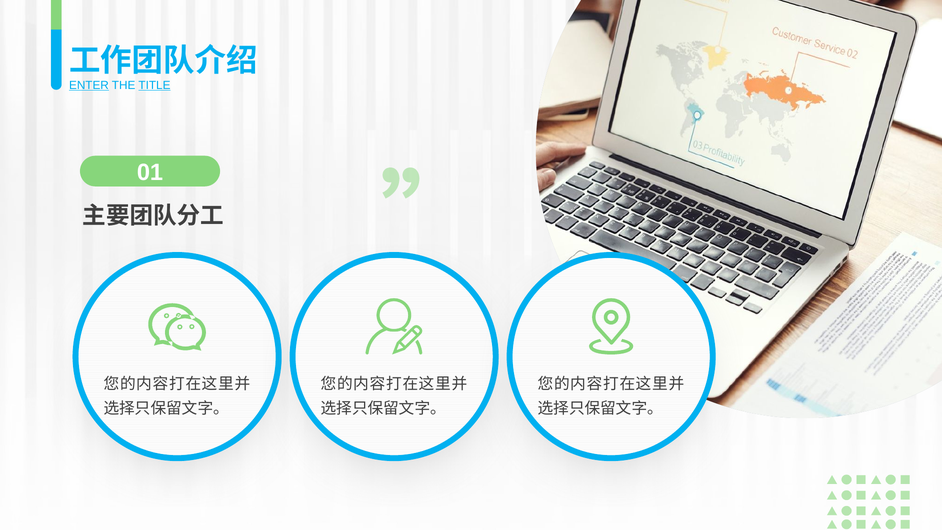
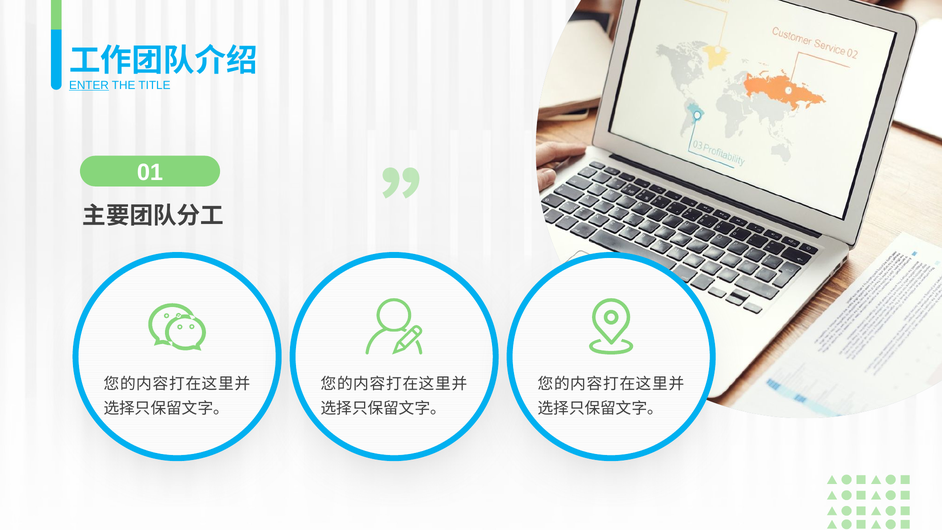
TITLE underline: present -> none
